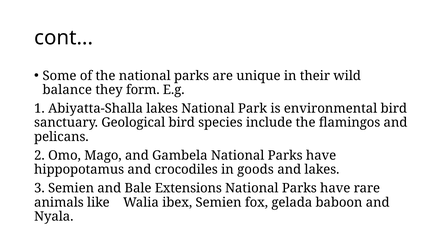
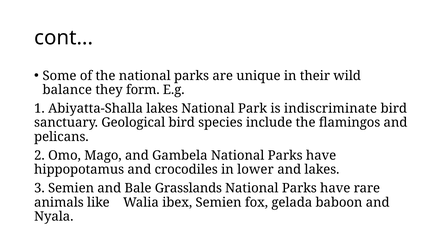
environmental: environmental -> indiscriminate
goods: goods -> lower
Extensions: Extensions -> Grasslands
